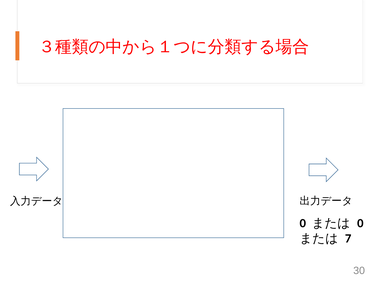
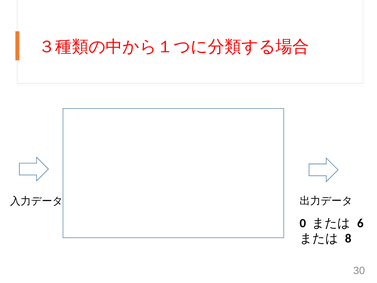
0 at (360, 223): 0 -> 6
7: 7 -> 8
